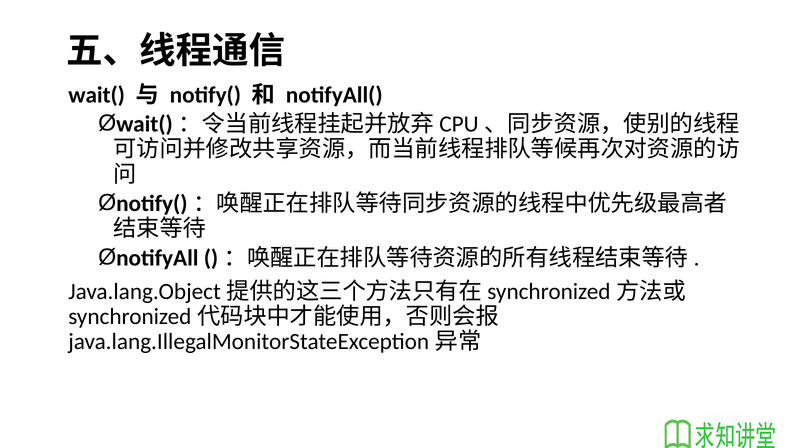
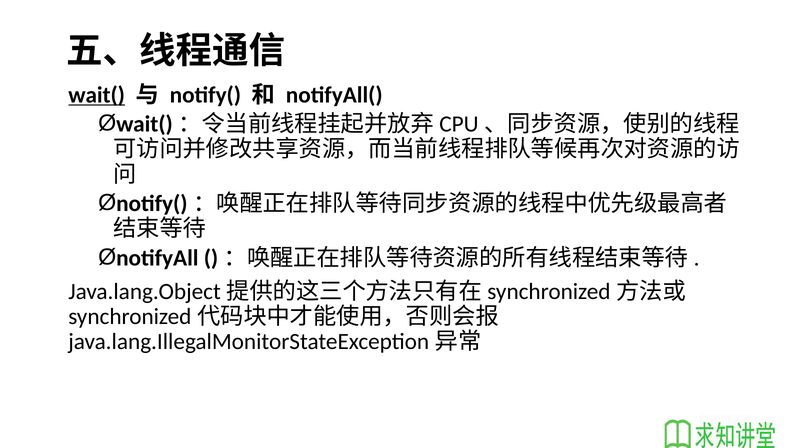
wait( underline: none -> present
